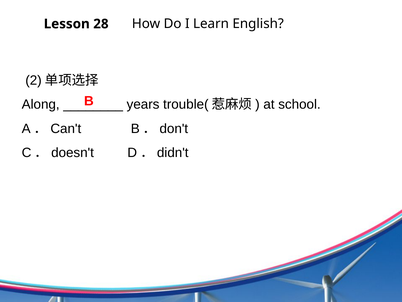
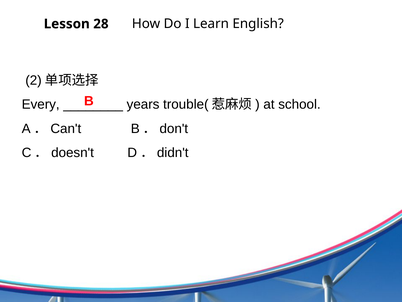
Along: Along -> Every
